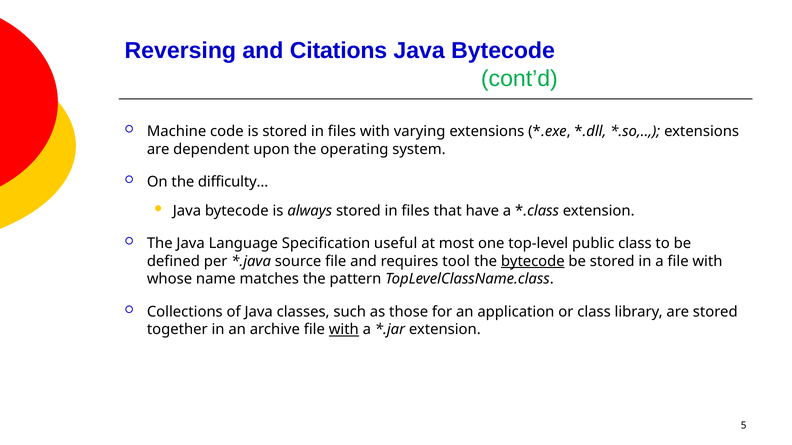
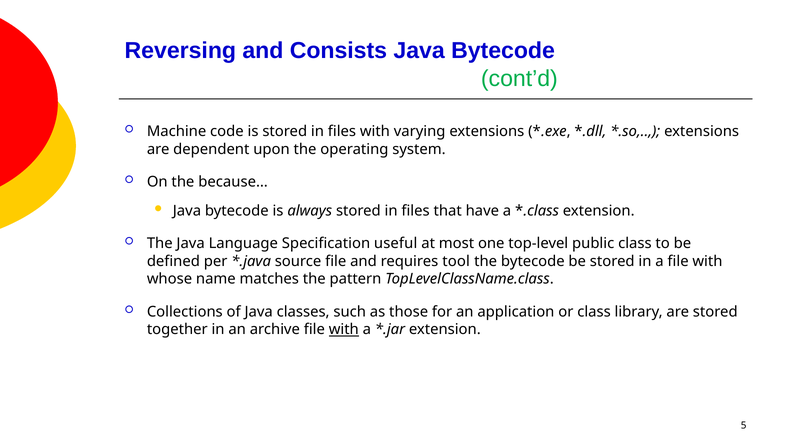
Citations: Citations -> Consists
difficulty…: difficulty… -> because…
bytecode at (533, 262) underline: present -> none
